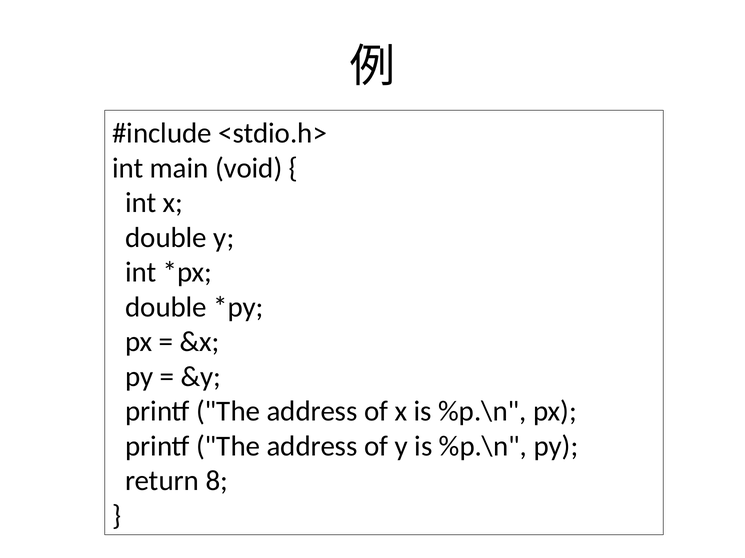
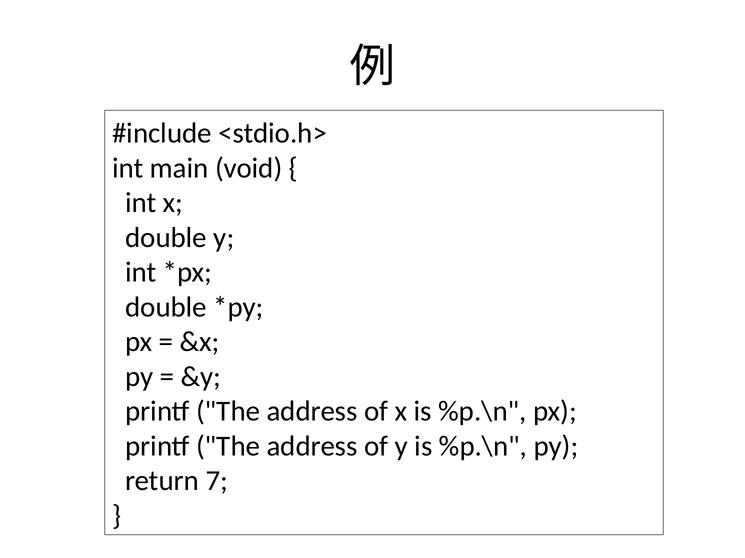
8: 8 -> 7
